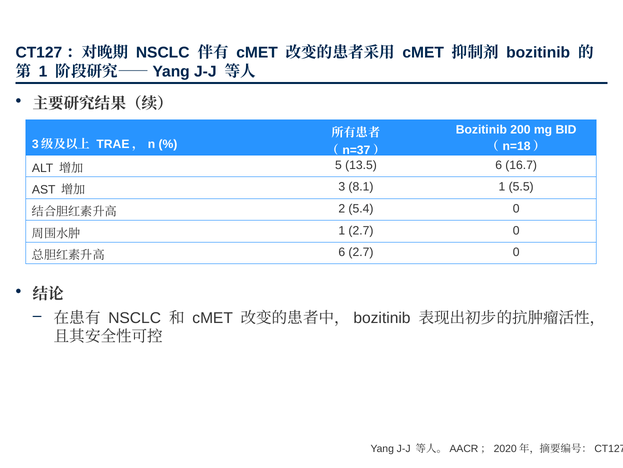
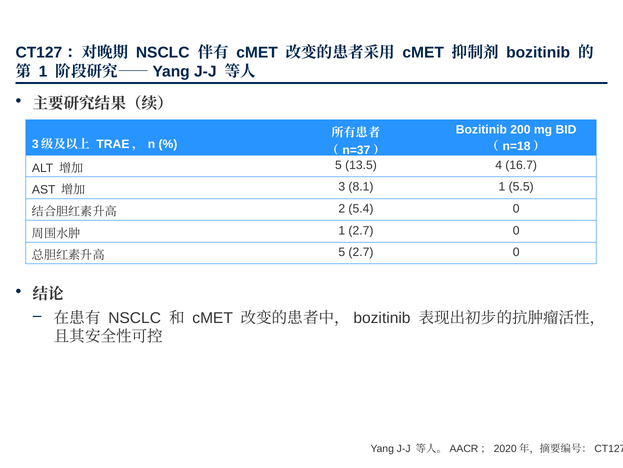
13.5 6: 6 -> 4
6 at (342, 252): 6 -> 5
